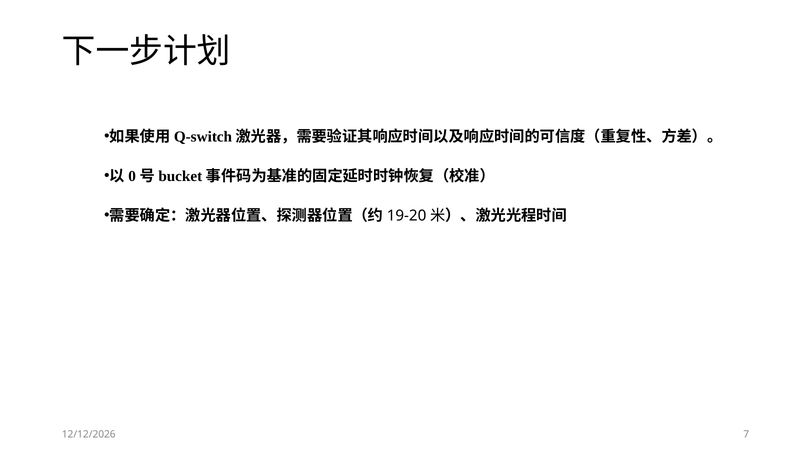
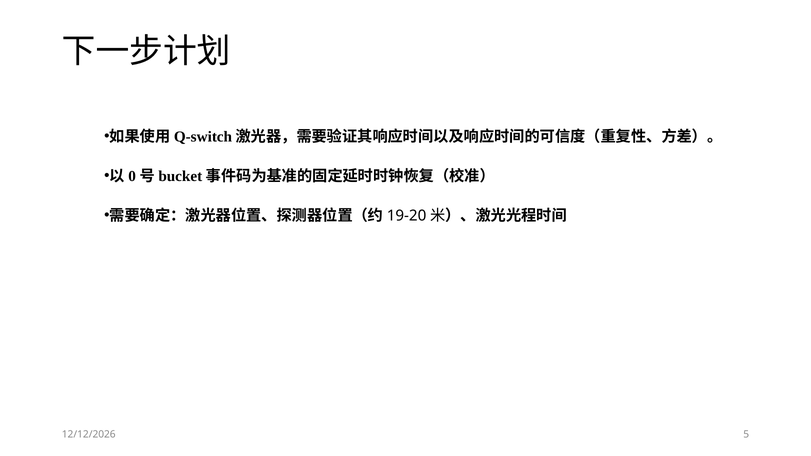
7: 7 -> 5
